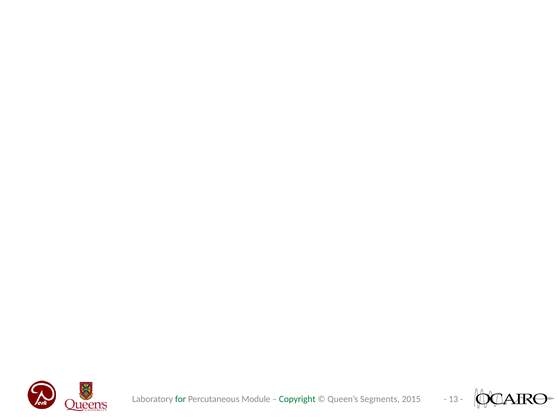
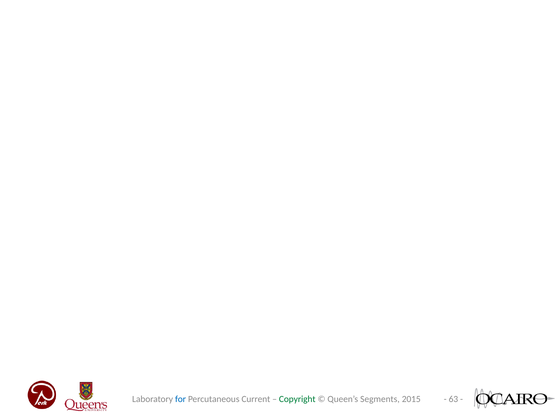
13: 13 -> 63
for colour: green -> blue
Module: Module -> Current
